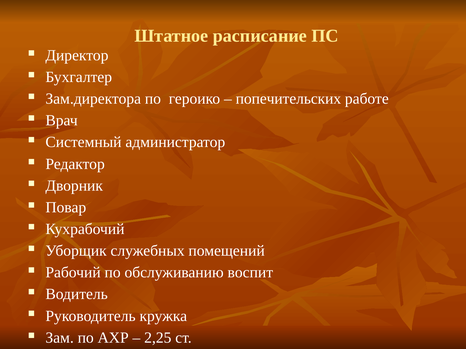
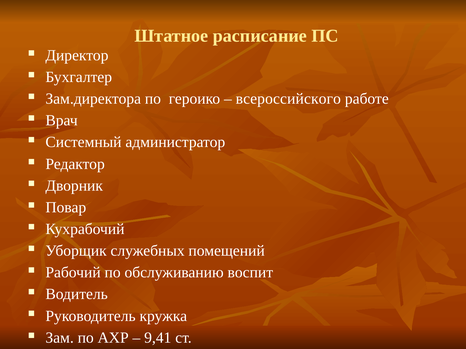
попечительских: попечительских -> всероссийского
2,25: 2,25 -> 9,41
